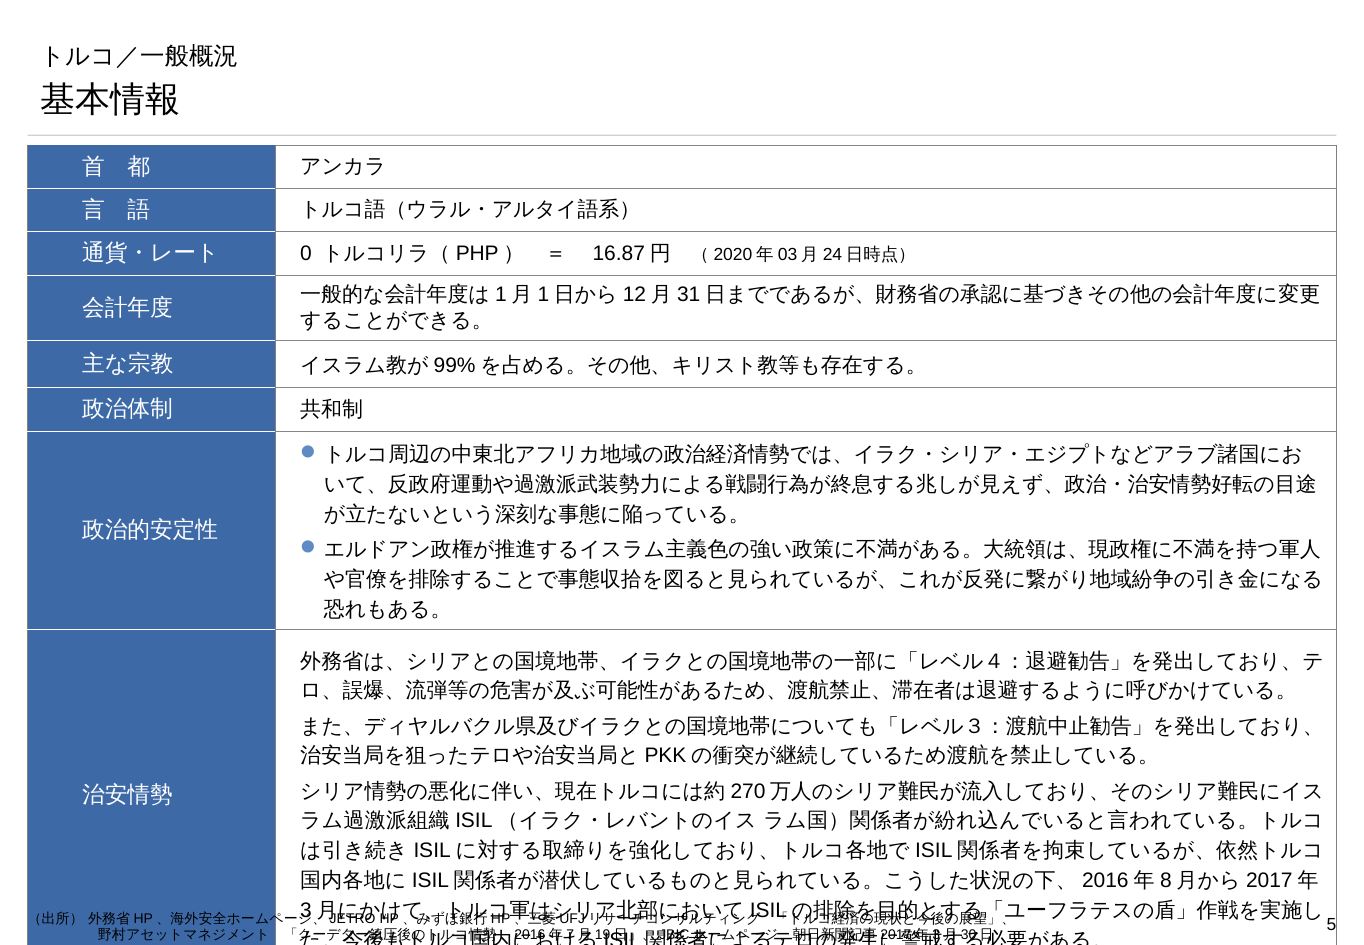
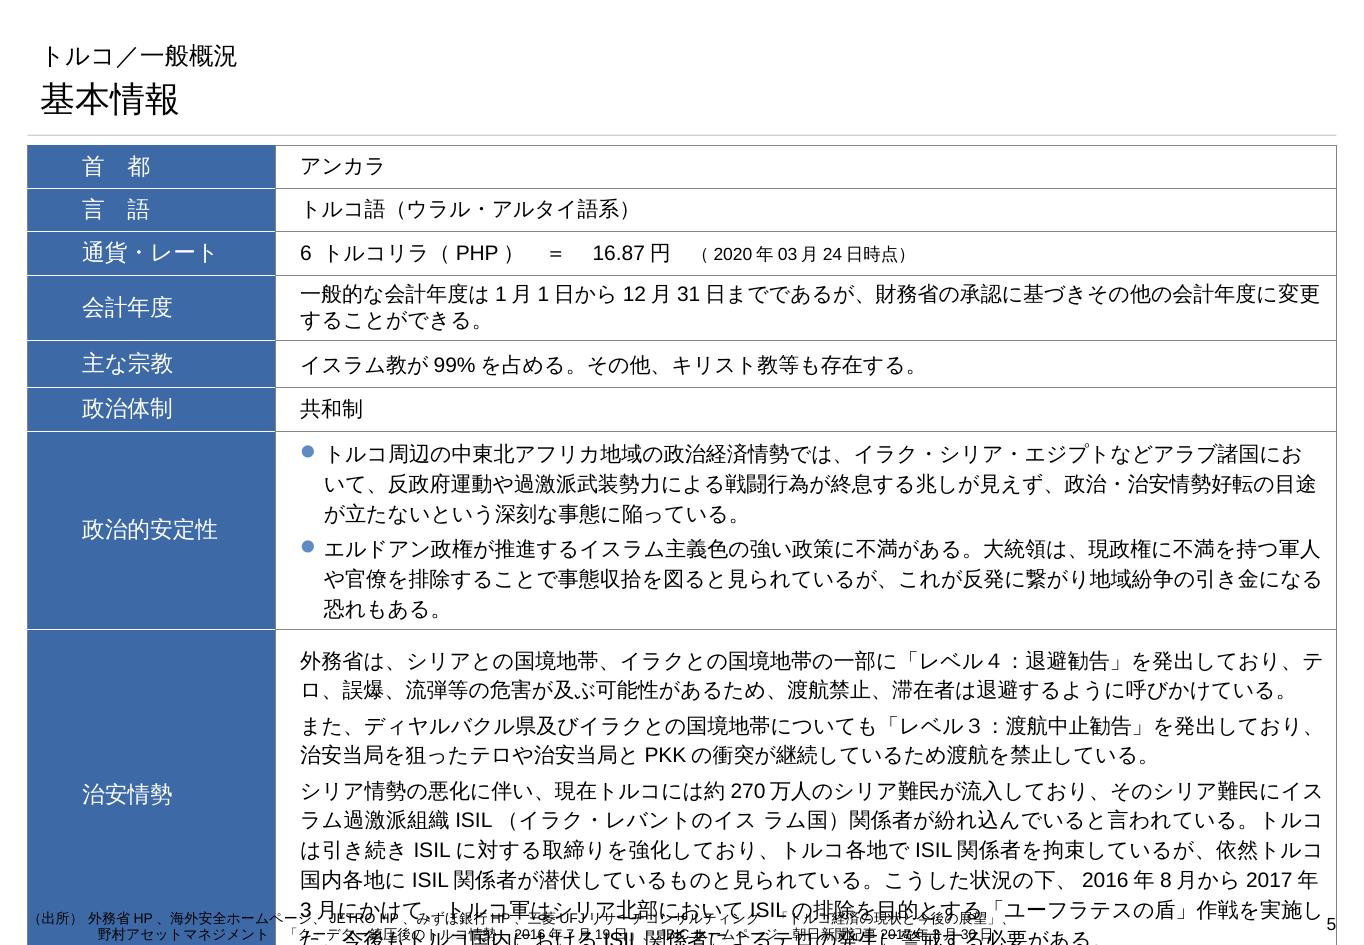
0: 0 -> 6
